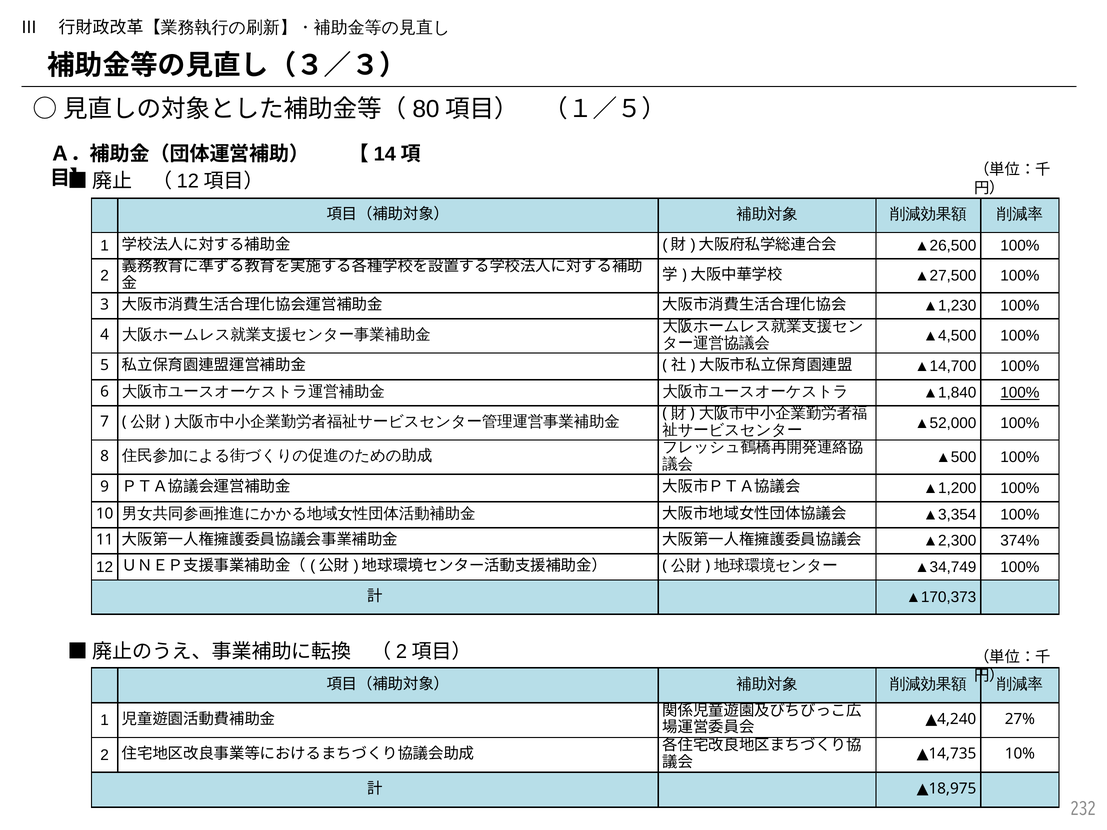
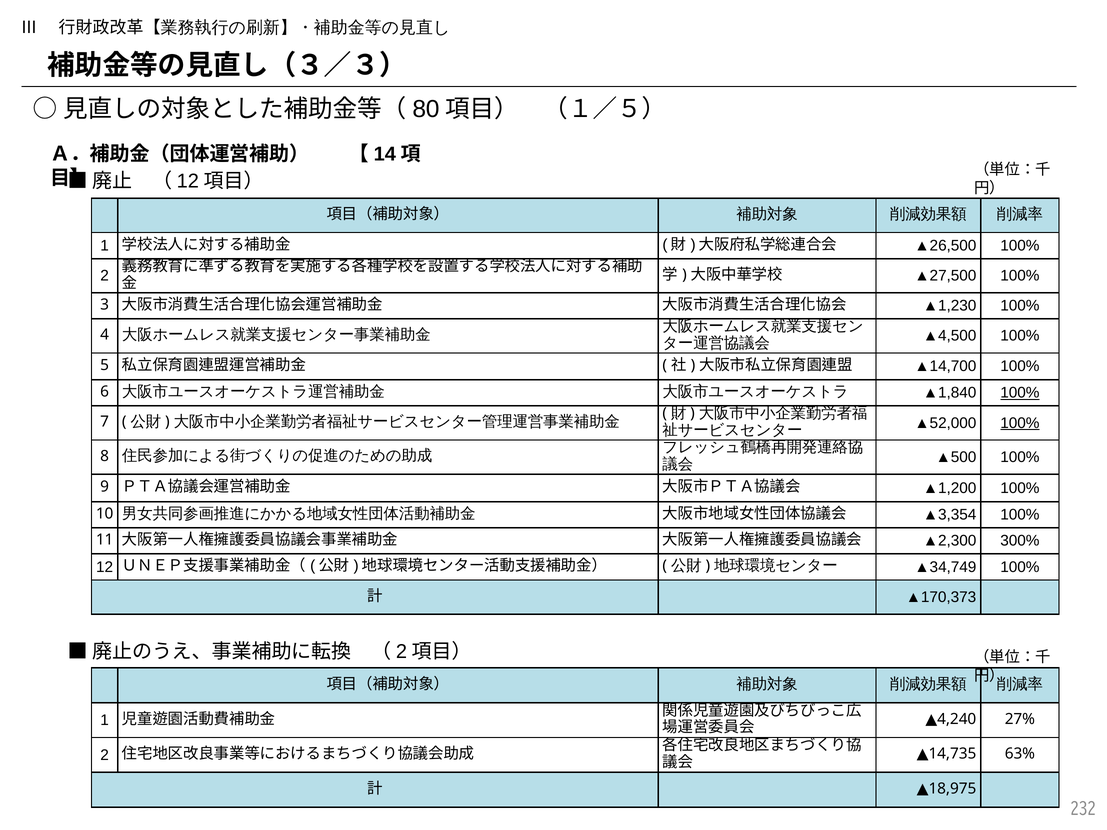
100% at (1020, 423) underline: none -> present
374%: 374% -> 300%
10%: 10% -> 63%
